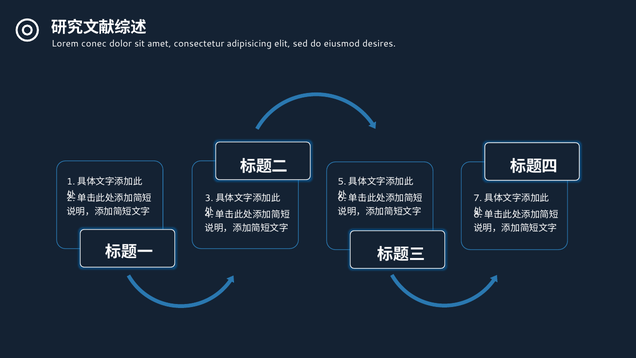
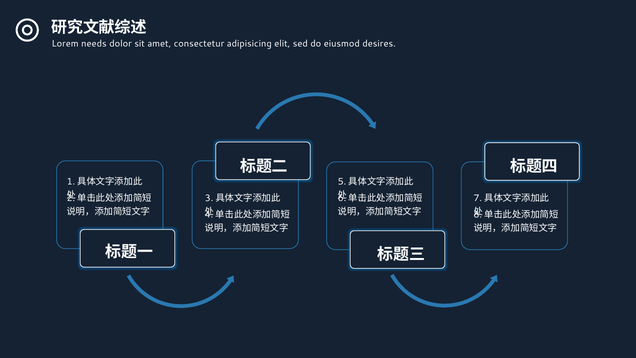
conec: conec -> needs
